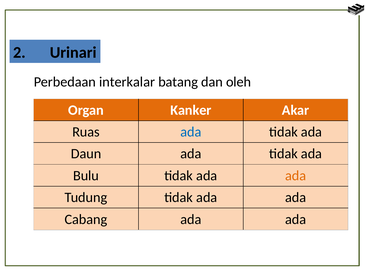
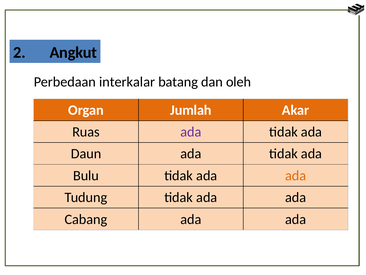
Urinari: Urinari -> Angkut
Kanker: Kanker -> Jumlah
ada at (191, 132) colour: blue -> purple
